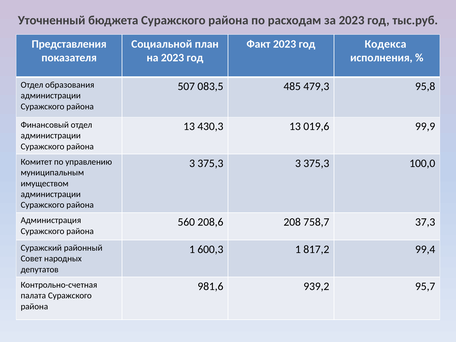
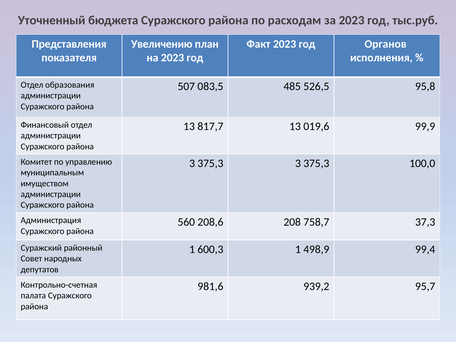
Социальной: Социальной -> Увеличению
Кодекса: Кодекса -> Органов
479,3: 479,3 -> 526,5
430,3: 430,3 -> 817,7
817,2: 817,2 -> 498,9
